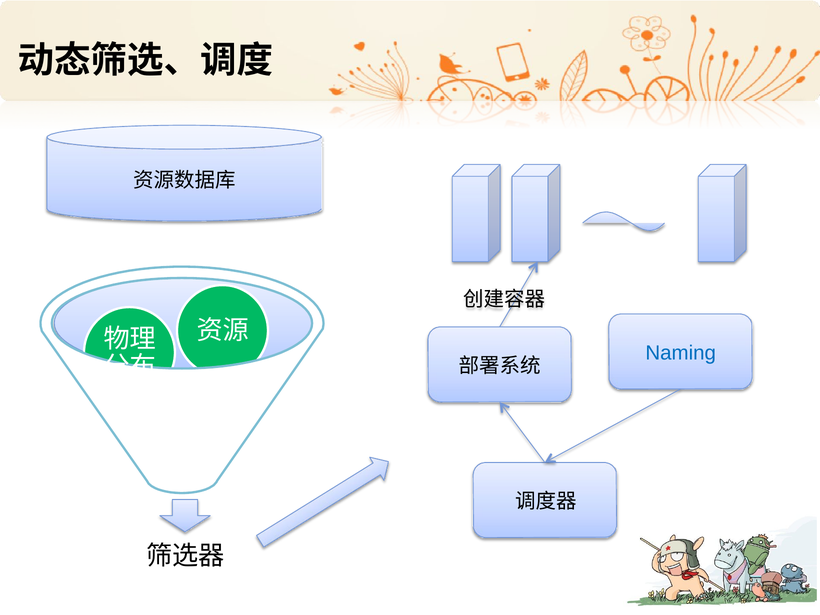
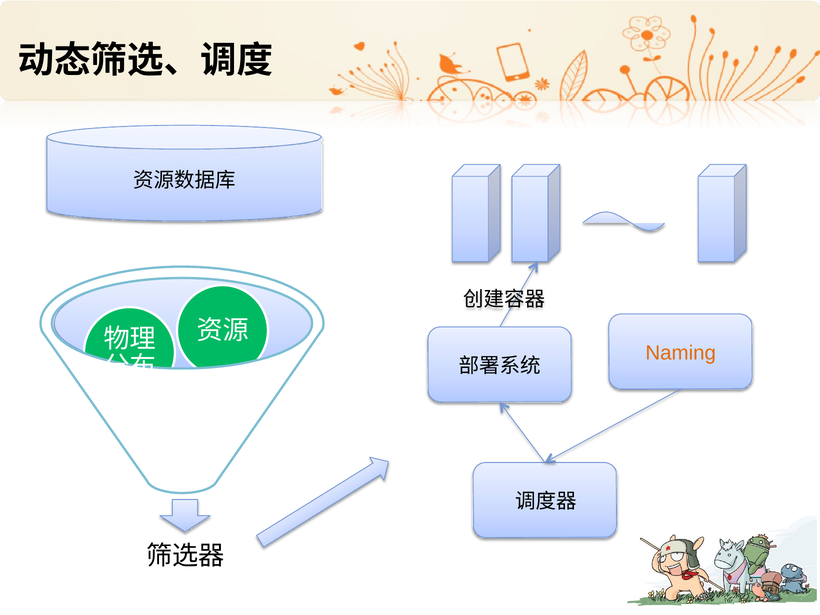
Naming colour: blue -> orange
